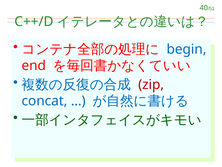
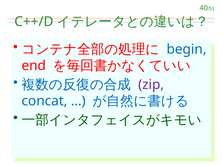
zip colour: red -> purple
